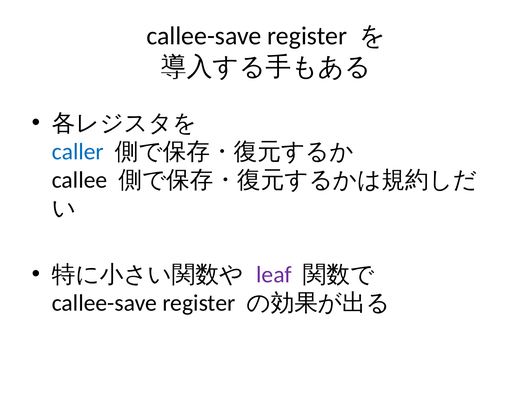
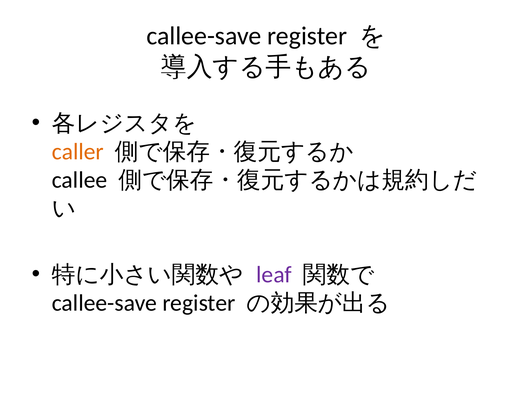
caller colour: blue -> orange
